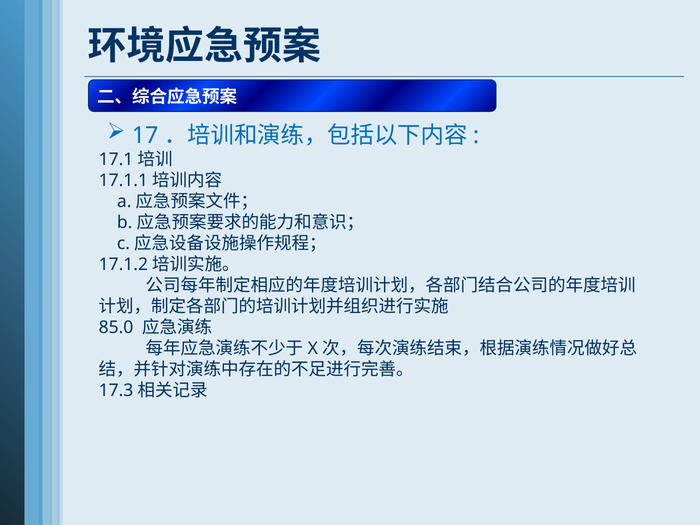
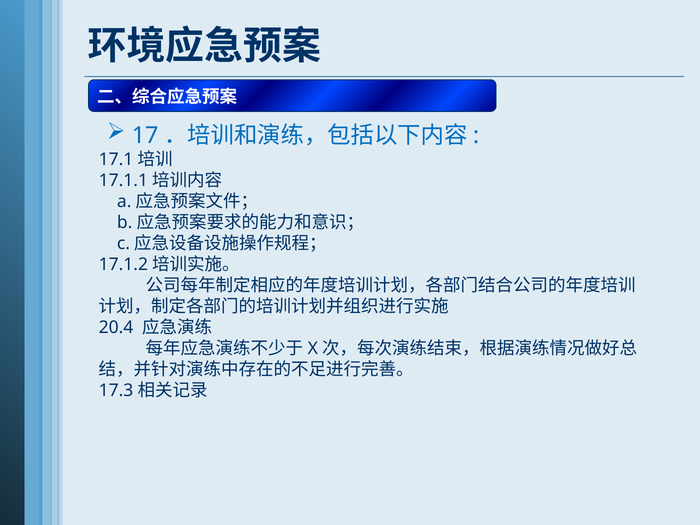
85.0: 85.0 -> 20.4
